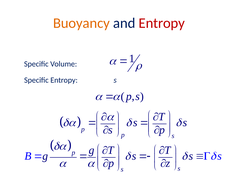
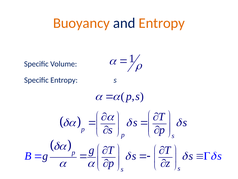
Entropy at (162, 23) colour: red -> orange
